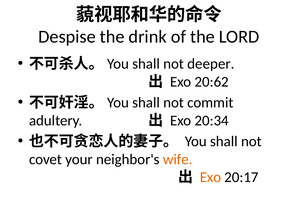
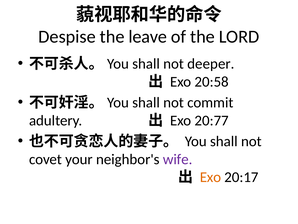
drink: drink -> leave
20:62: 20:62 -> 20:58
20:34: 20:34 -> 20:77
wife colour: orange -> purple
